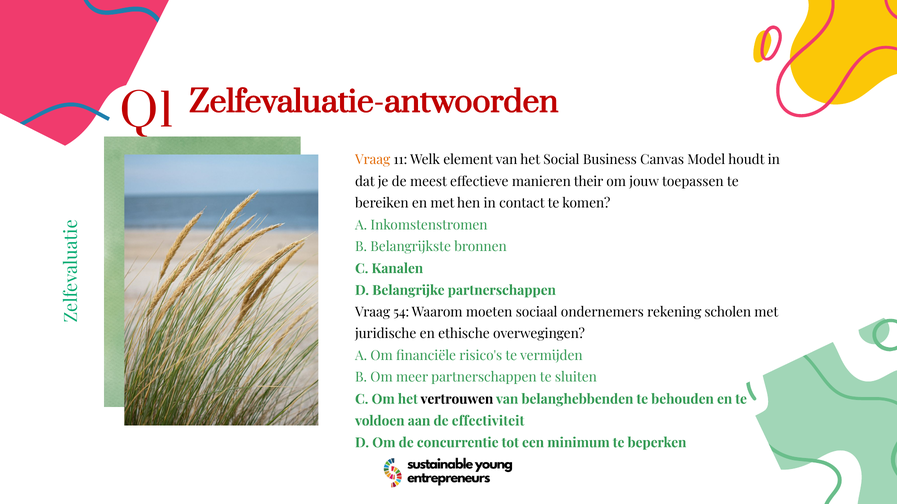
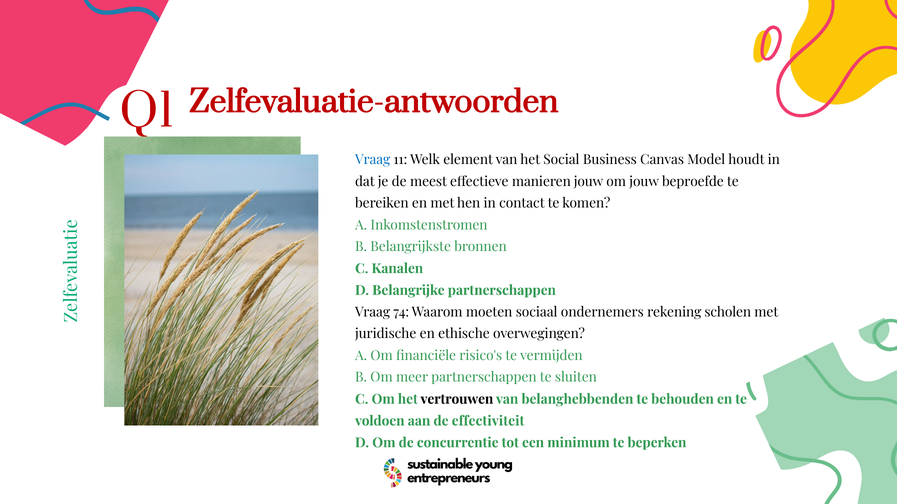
Vraag at (373, 160) colour: orange -> blue
manieren their: their -> jouw
toepassen: toepassen -> beproefde
54: 54 -> 74
